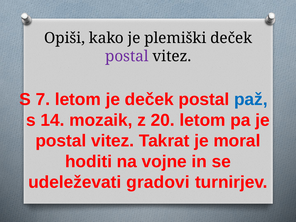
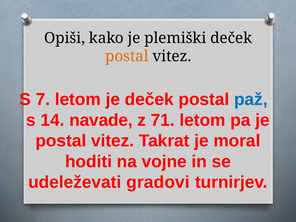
postal at (127, 56) colour: purple -> orange
mozaik: mozaik -> navade
20: 20 -> 71
